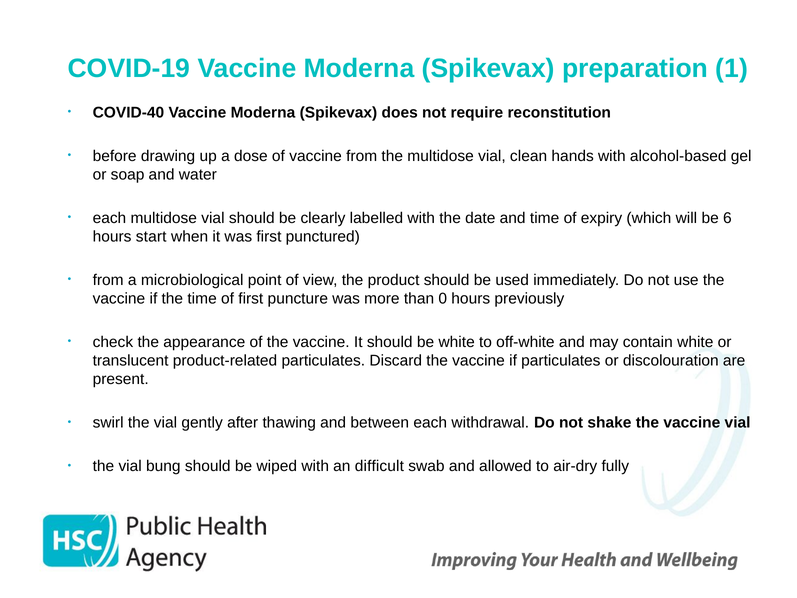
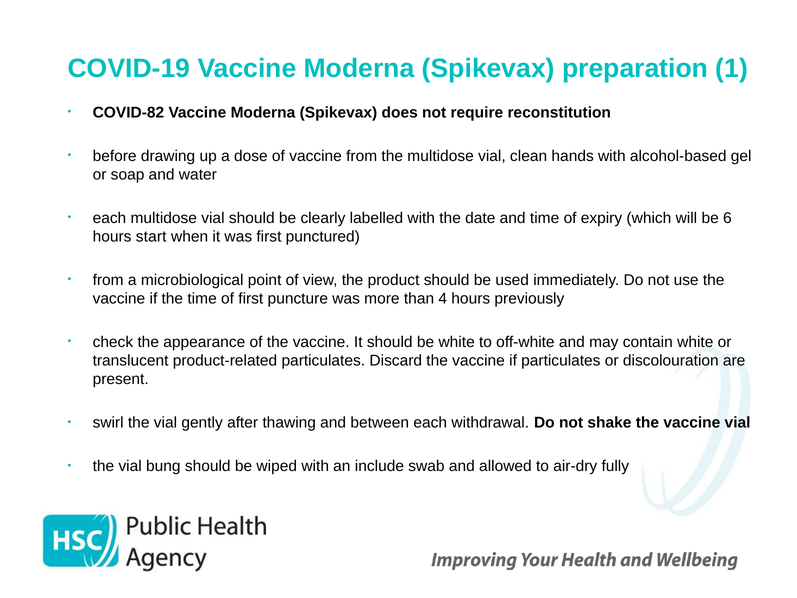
COVID-40: COVID-40 -> COVID-82
0: 0 -> 4
difficult: difficult -> include
